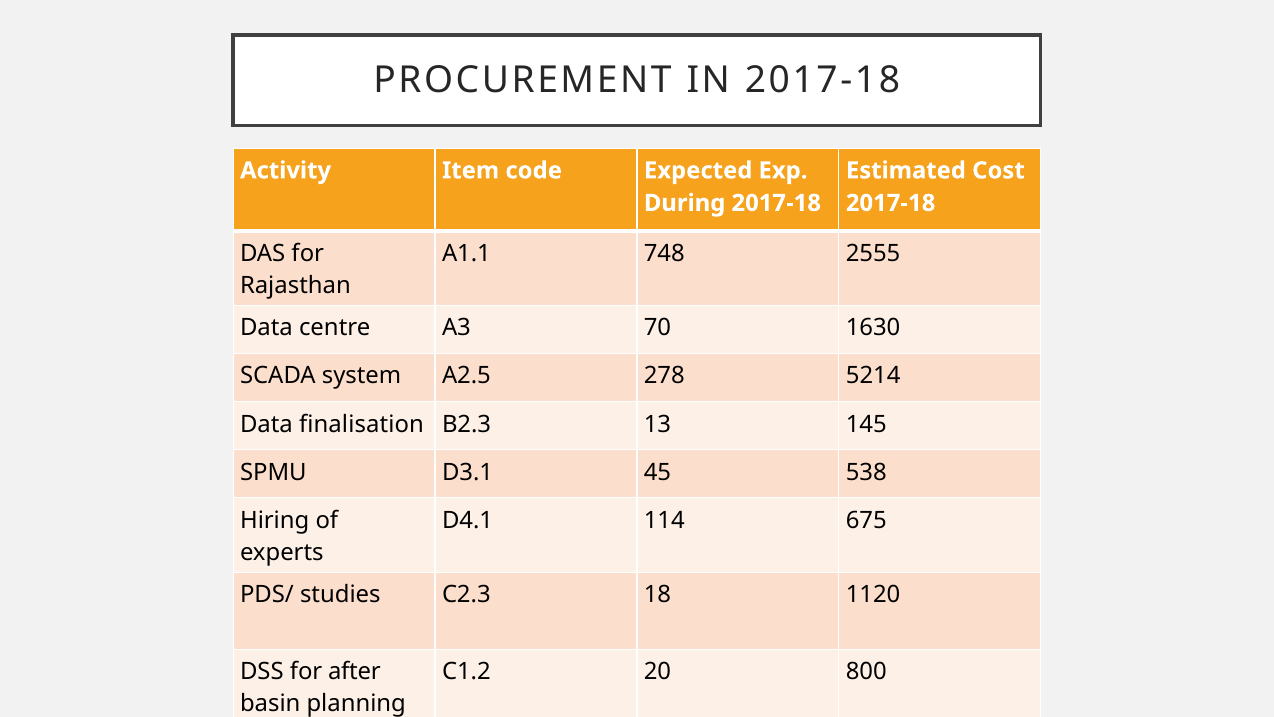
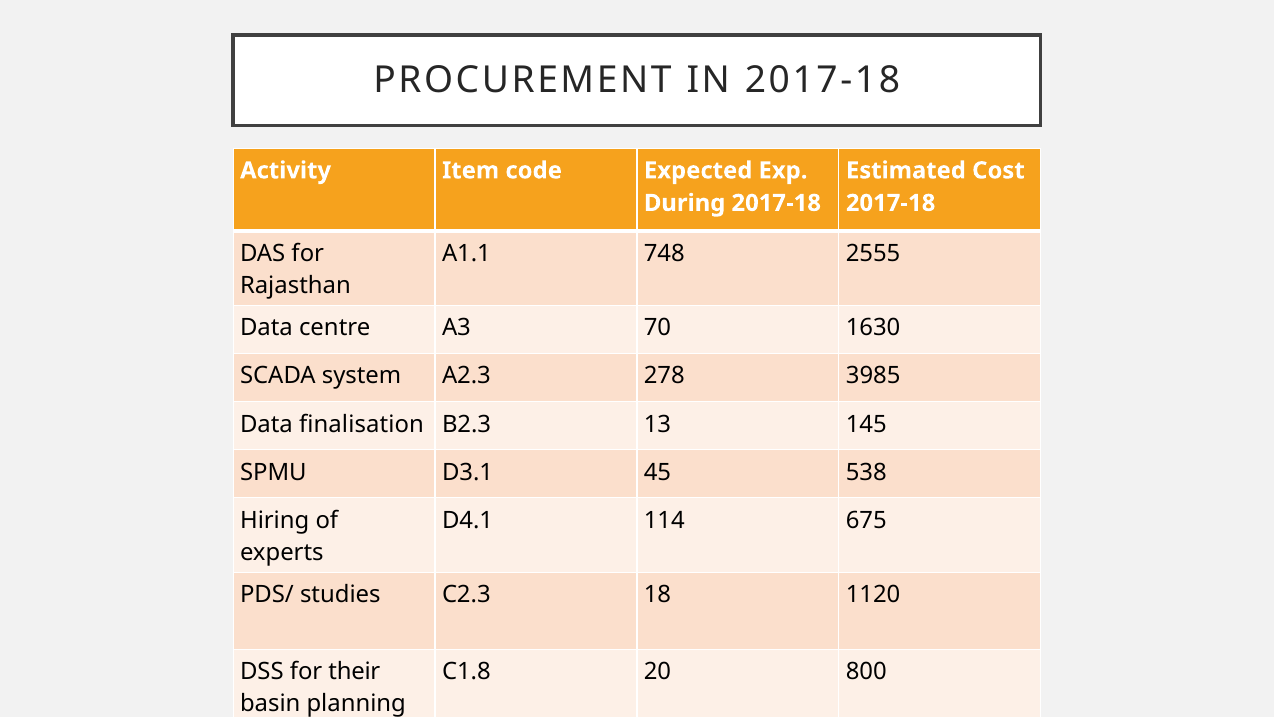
A2.5: A2.5 -> A2.3
5214: 5214 -> 3985
after: after -> their
C1.2: C1.2 -> C1.8
